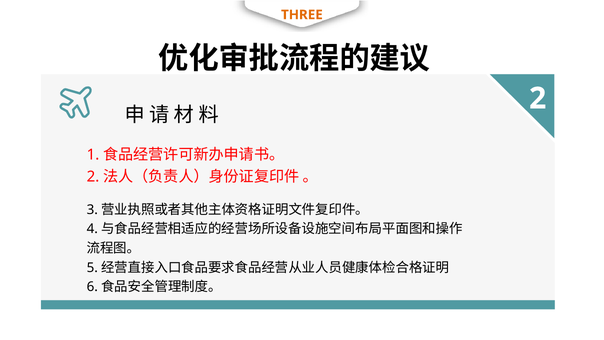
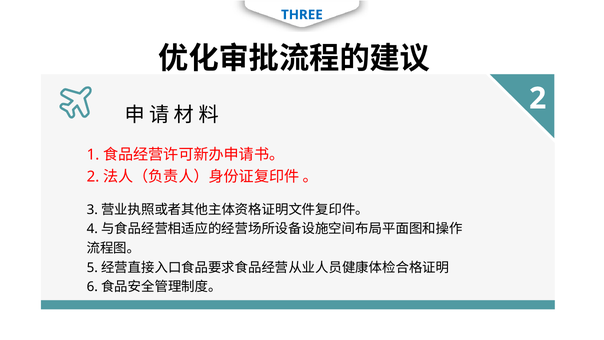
THREE colour: orange -> blue
